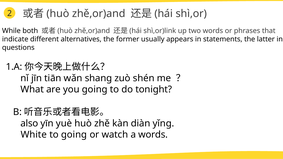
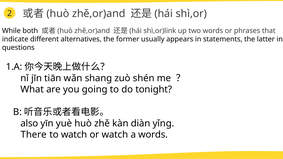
White: White -> There
to going: going -> watch
